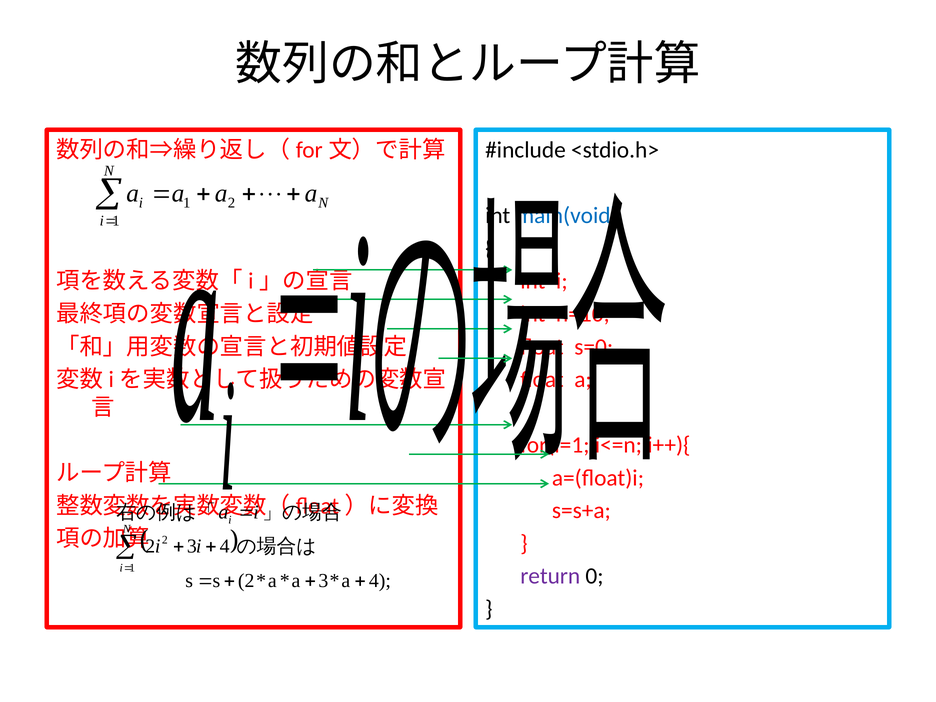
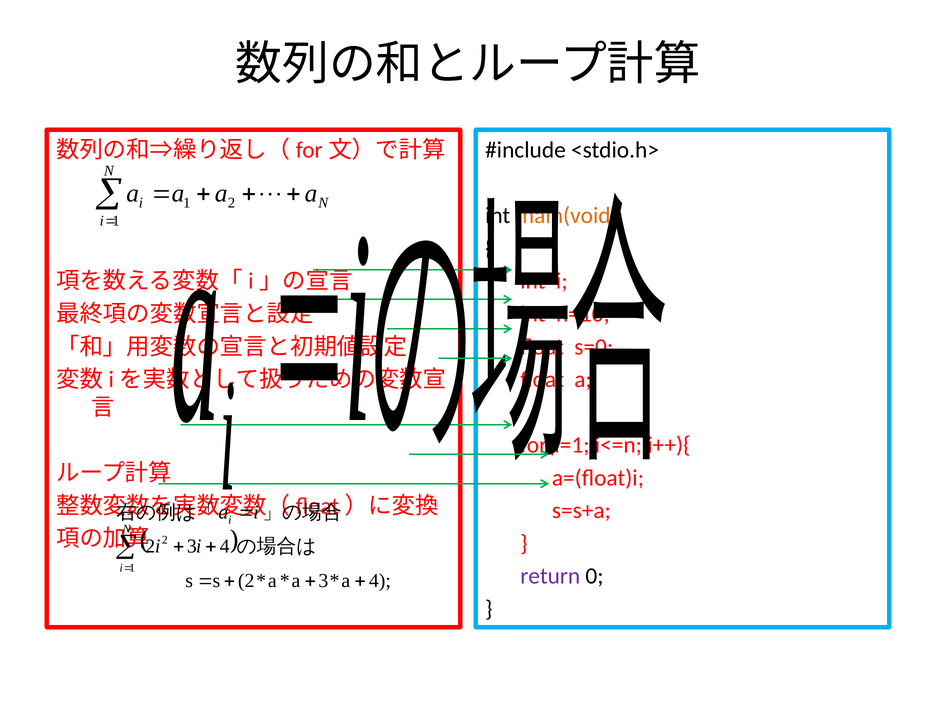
main(void colour: blue -> orange
